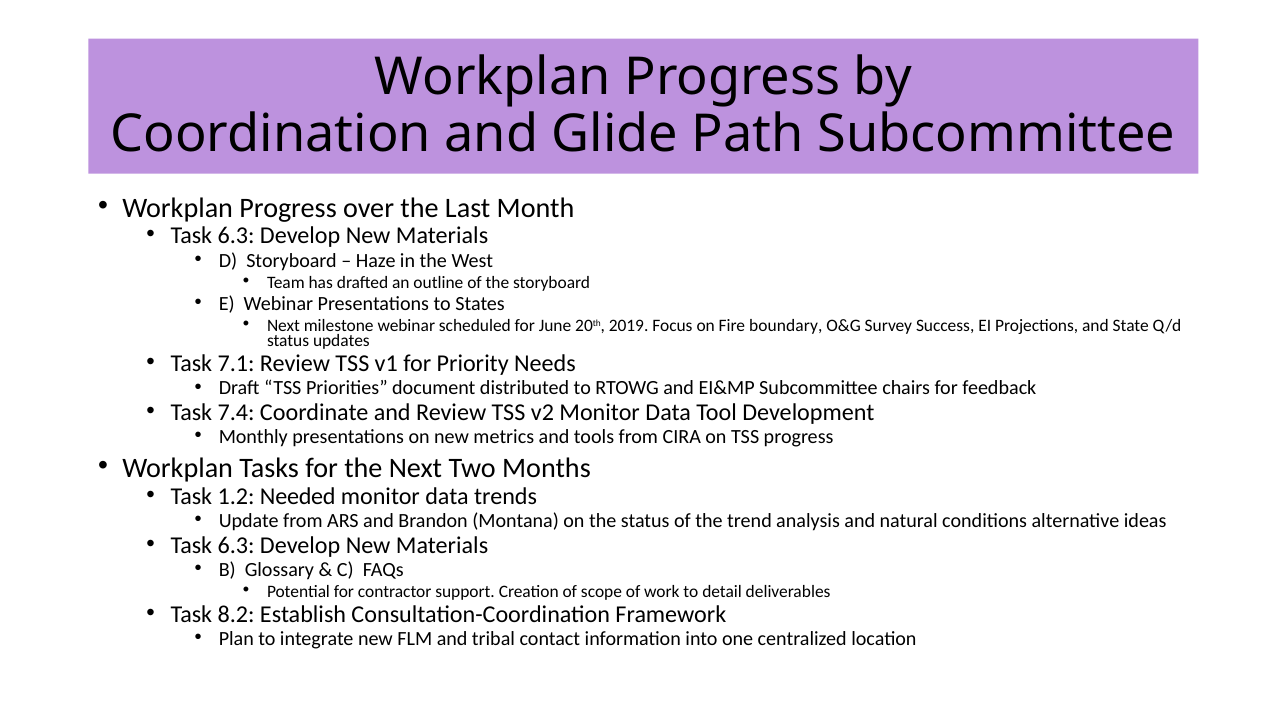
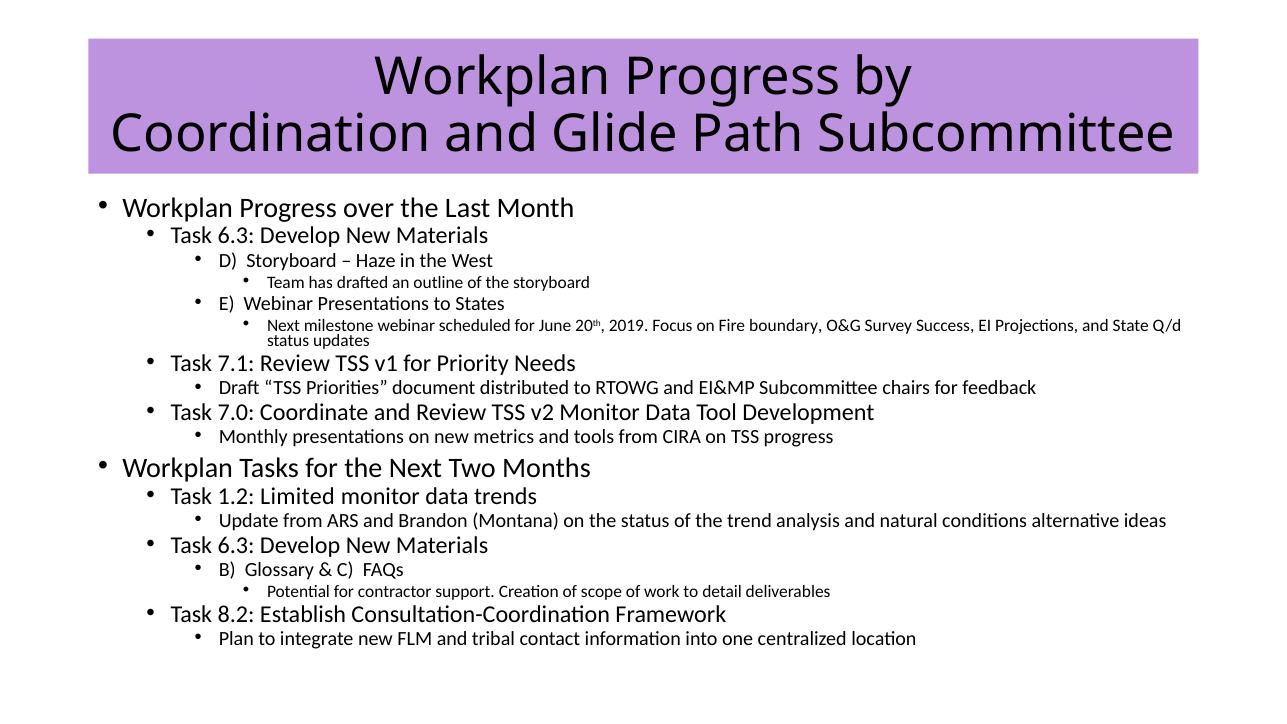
7.4: 7.4 -> 7.0
Needed: Needed -> Limited
